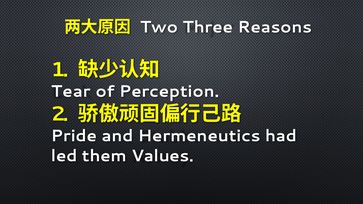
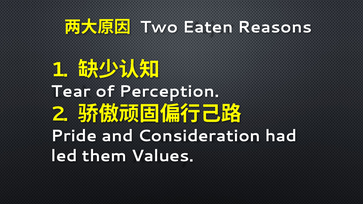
Three: Three -> Eaten
Hermeneutics: Hermeneutics -> Consideration
